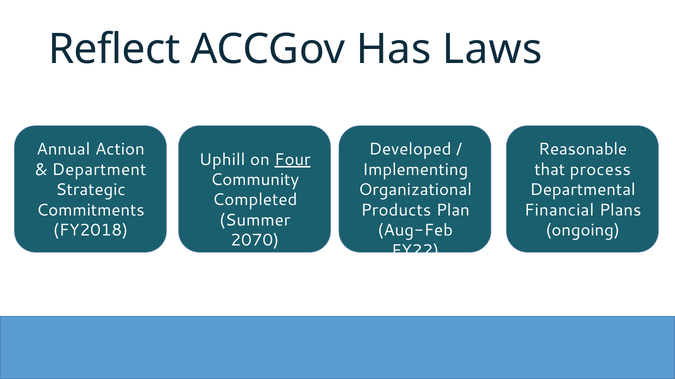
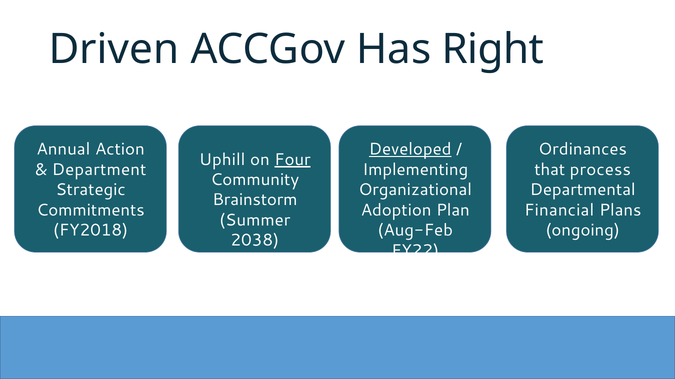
Reflect: Reflect -> Driven
Laws: Laws -> Right
Developed underline: none -> present
Reasonable: Reasonable -> Ordinances
Completed: Completed -> Brainstorm
Products: Products -> Adoption
2070: 2070 -> 2038
